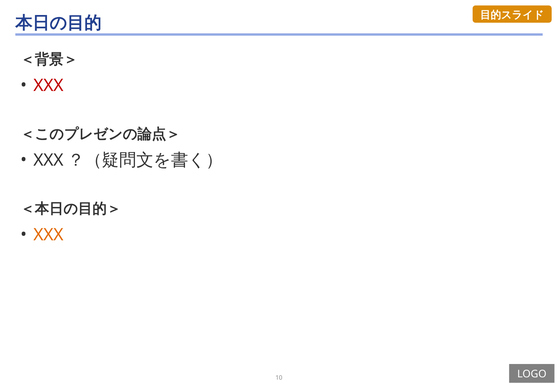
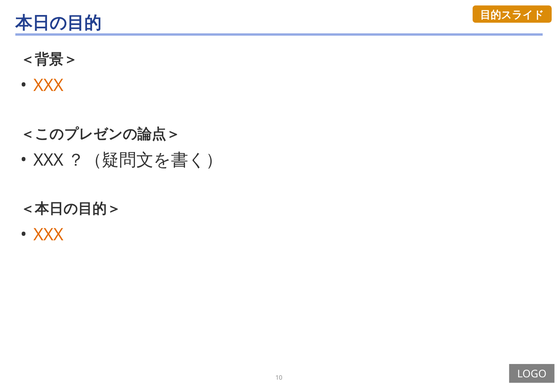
XXX at (48, 86) colour: red -> orange
